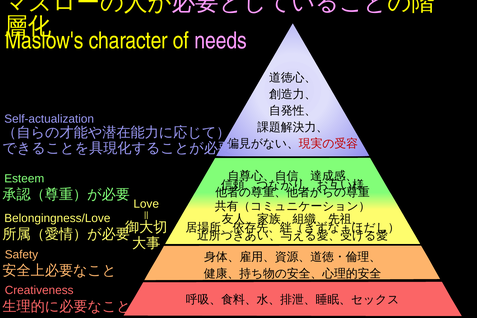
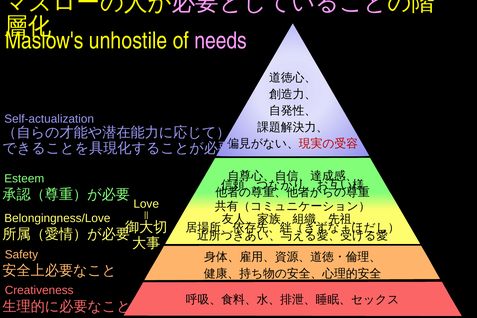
character: character -> unhostile
